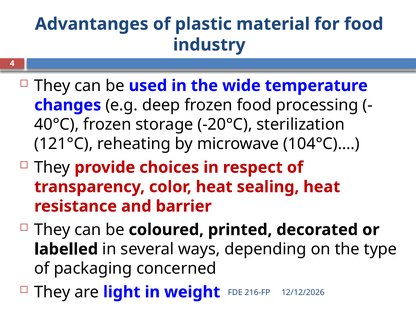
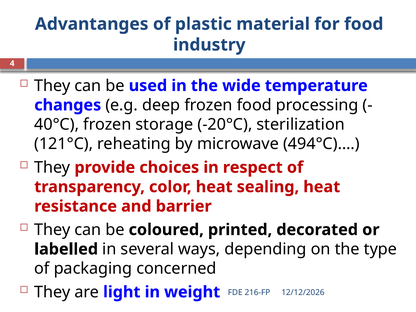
104°C)…: 104°C)… -> 494°C)…
